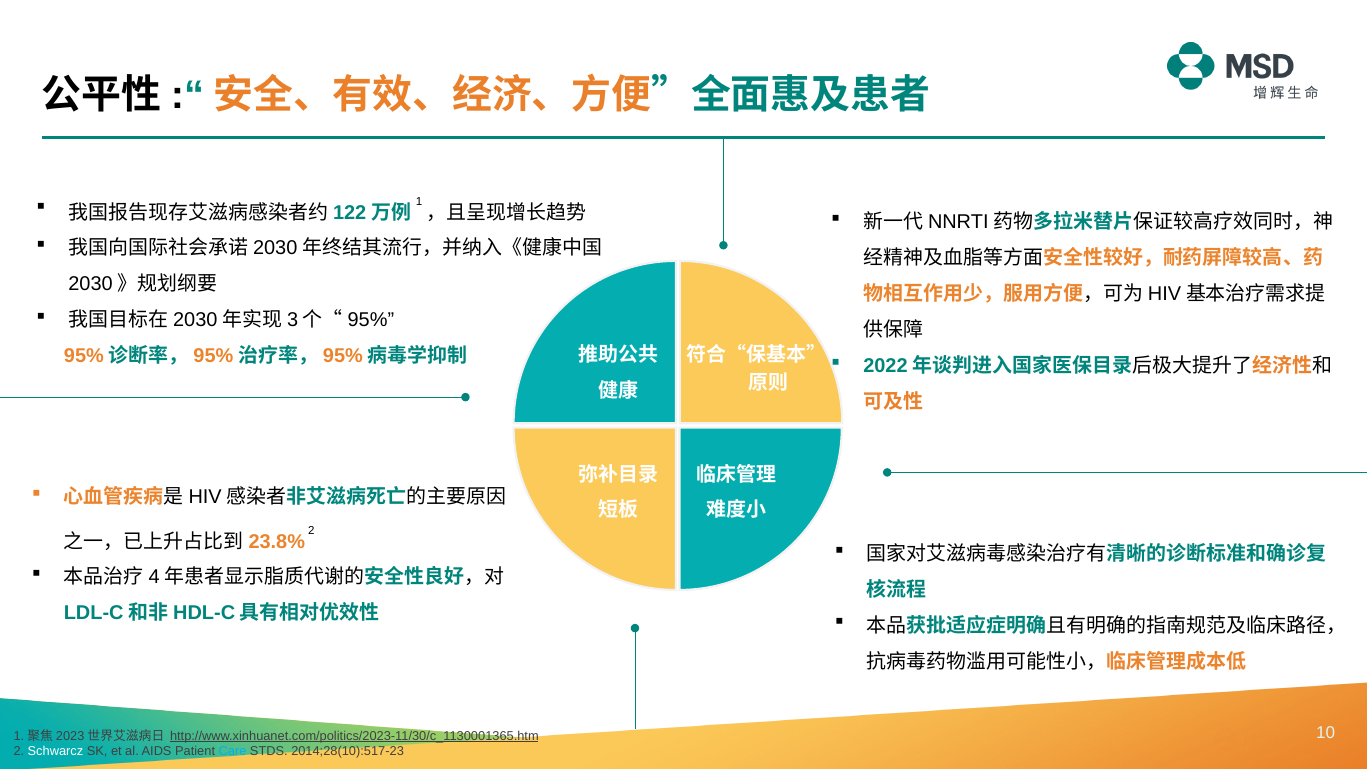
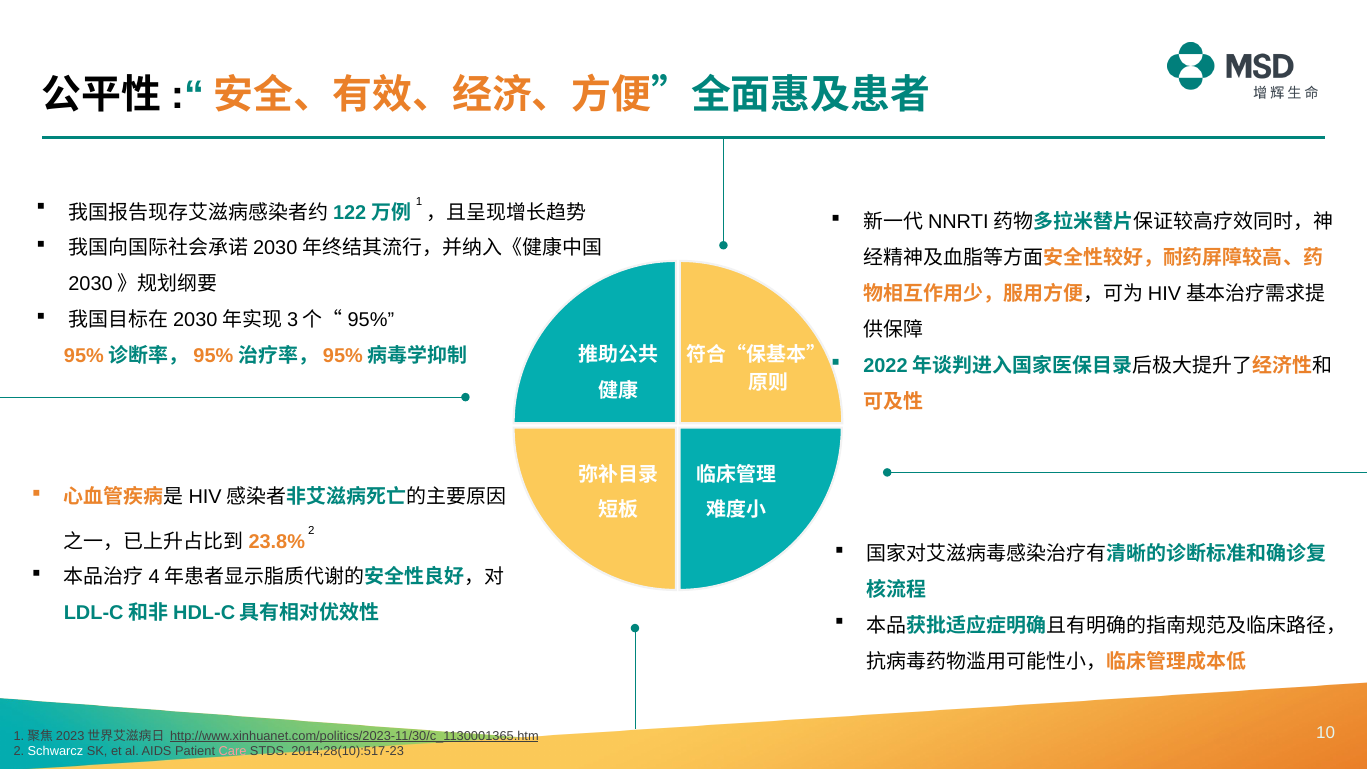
Care colour: light blue -> pink
